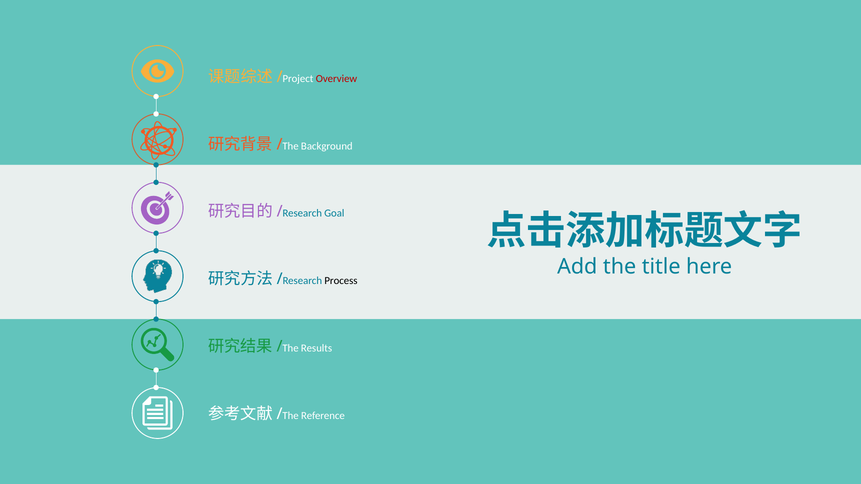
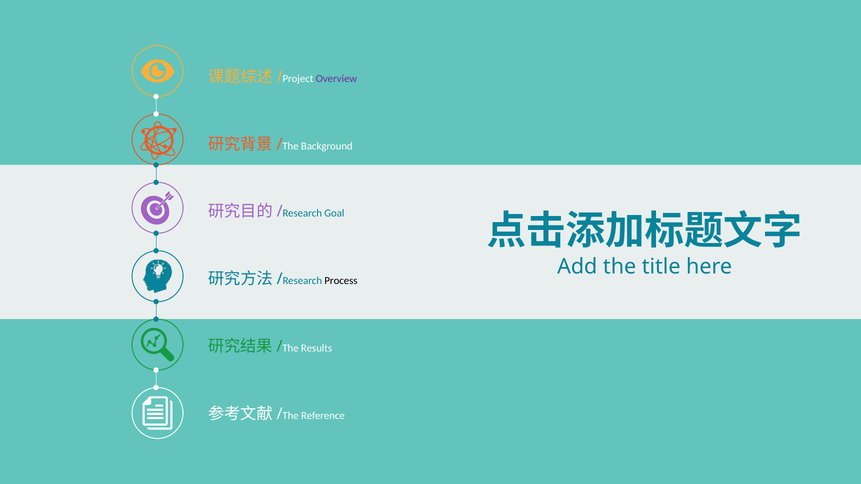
Overview colour: red -> purple
